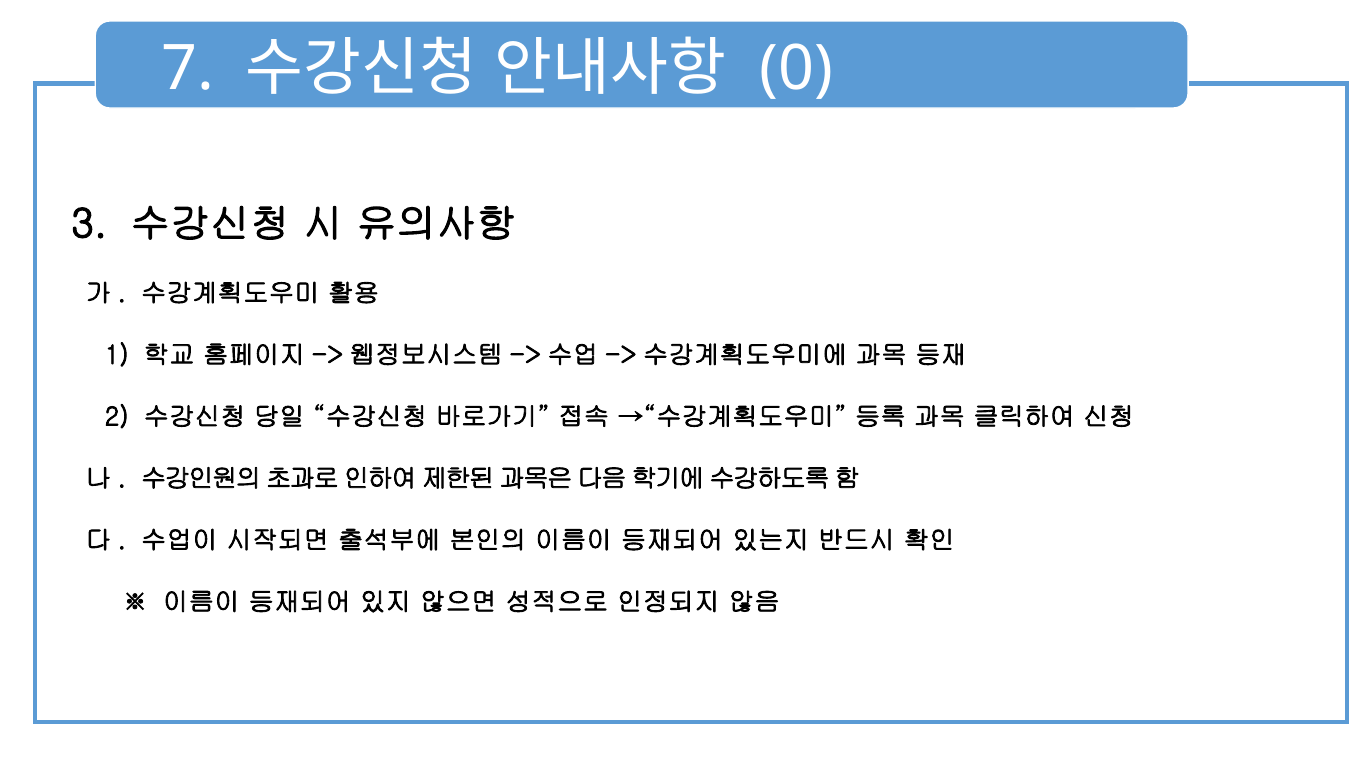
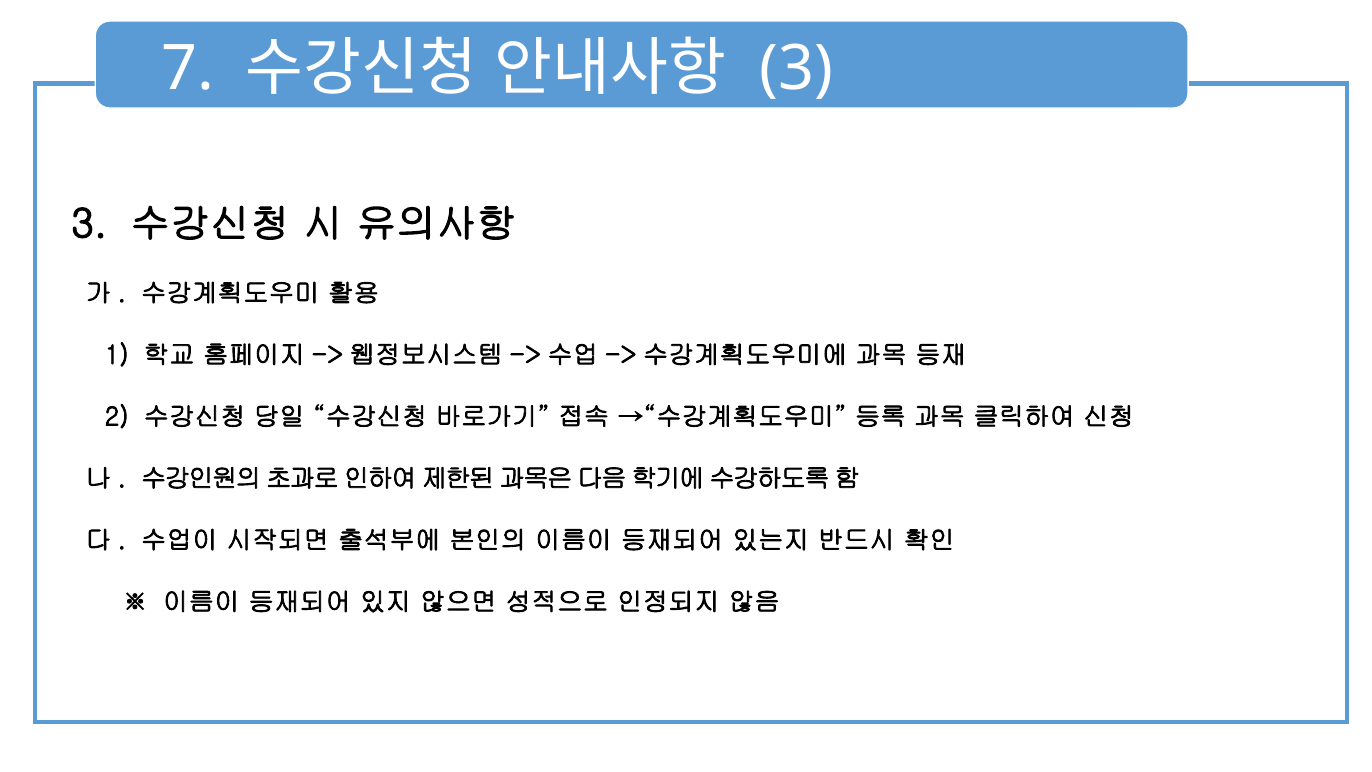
0 at (796, 68): 0 -> 3
